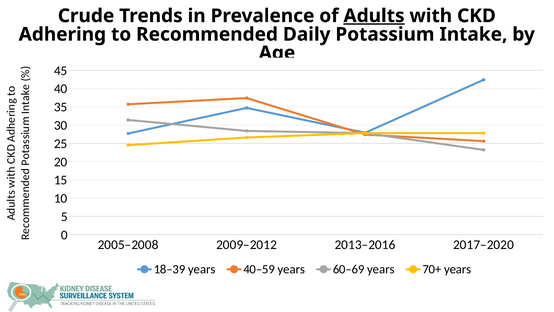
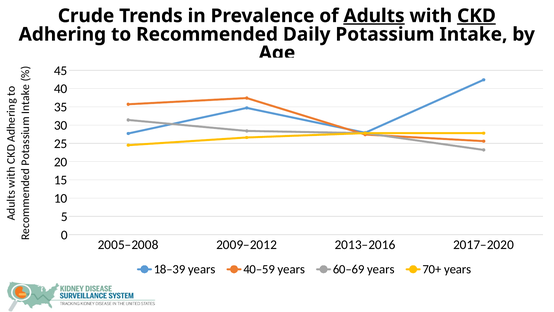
CKD underline: none -> present
